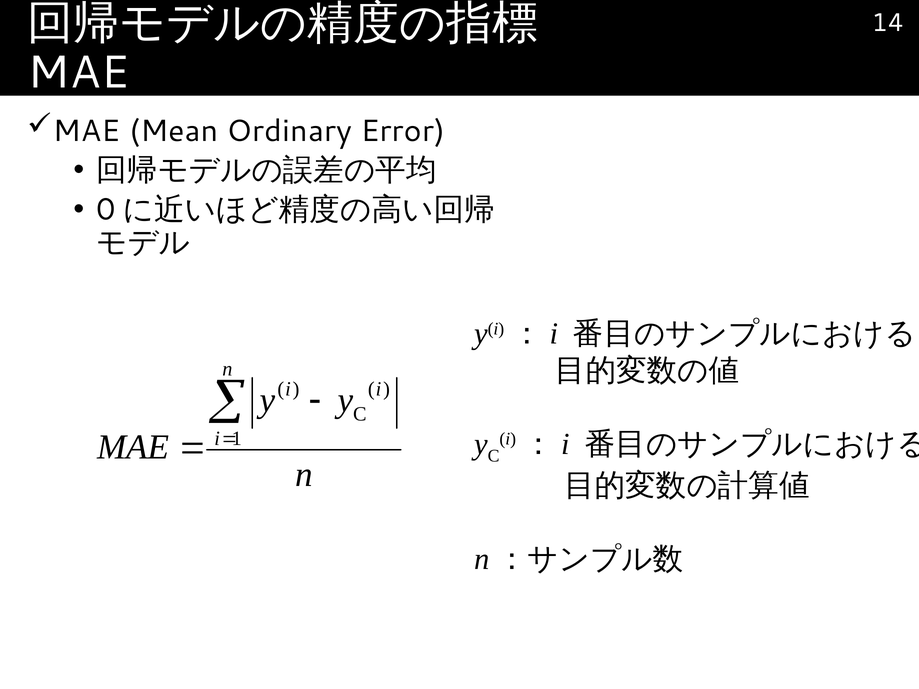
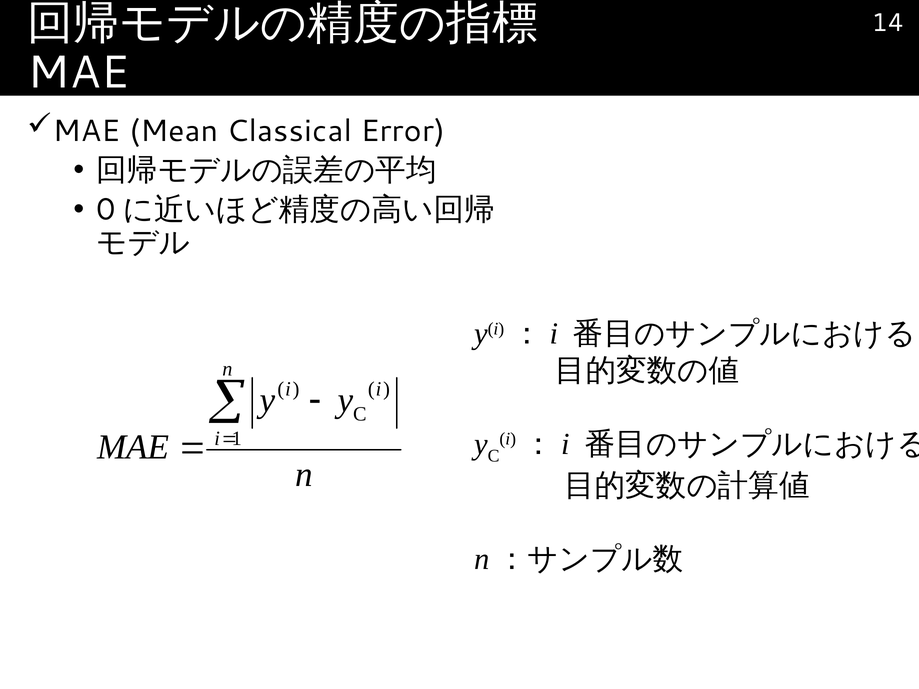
Ordinary: Ordinary -> Classical
